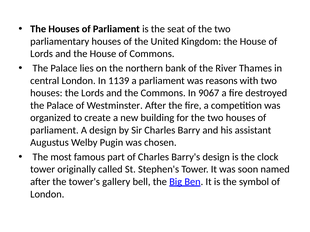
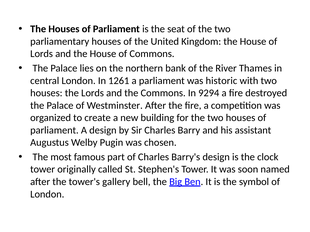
1139: 1139 -> 1261
reasons: reasons -> historic
9067: 9067 -> 9294
